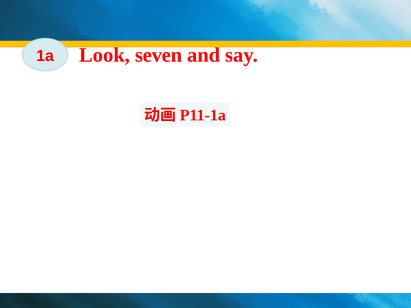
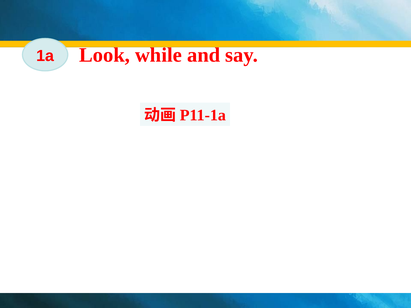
seven: seven -> while
